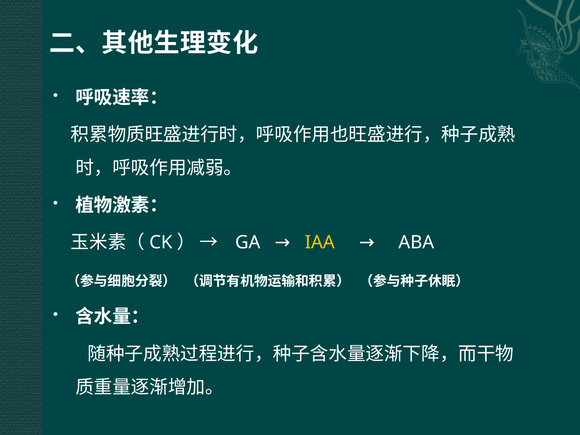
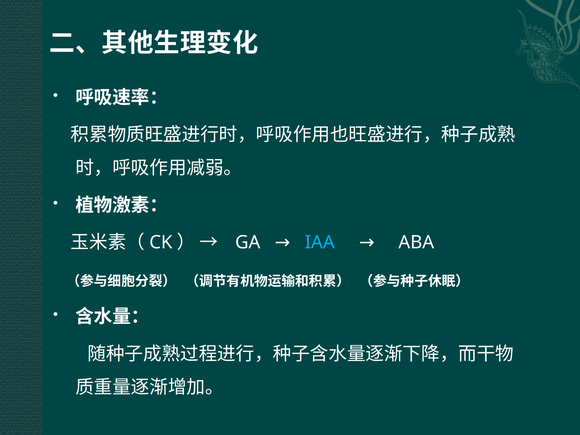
IAA colour: yellow -> light blue
